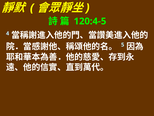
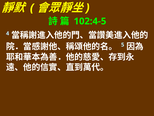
120:4-5: 120:4-5 -> 102:4-5
